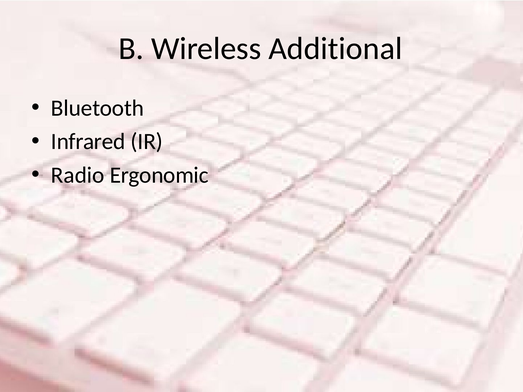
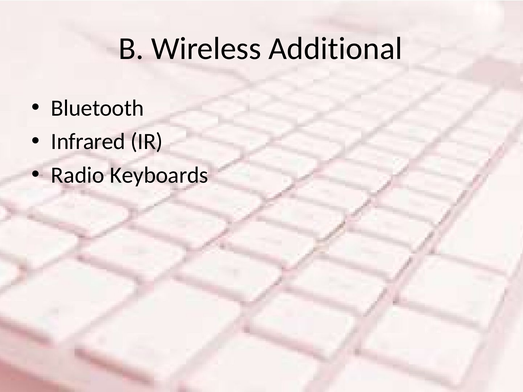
Ergonomic: Ergonomic -> Keyboards
